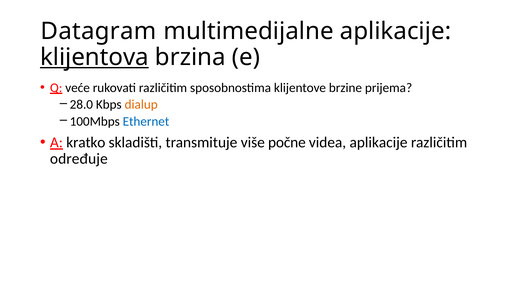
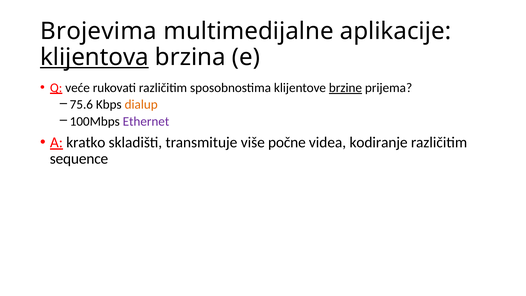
Datagram: Datagram -> Brojevima
brzine underline: none -> present
28.0: 28.0 -> 75.6
Ethernet colour: blue -> purple
videa aplikacije: aplikacije -> kodiranje
određuje: određuje -> sequence
